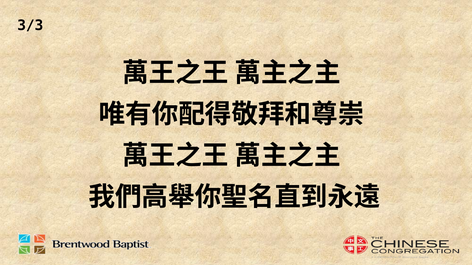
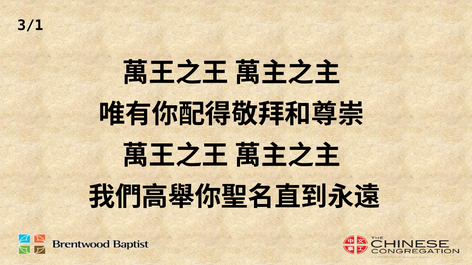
3/3: 3/3 -> 3/1
